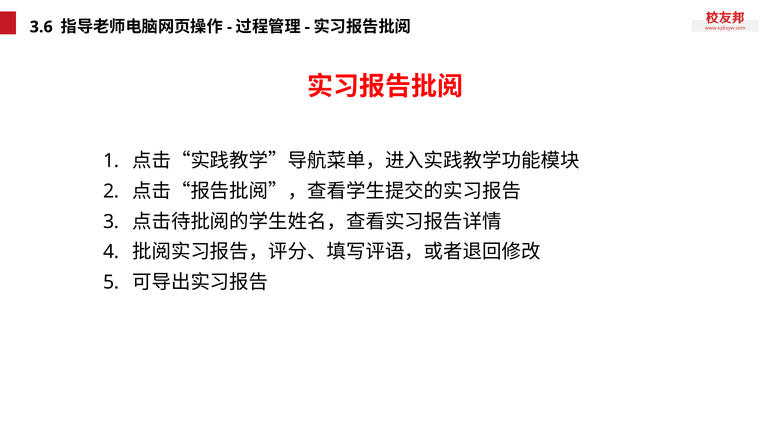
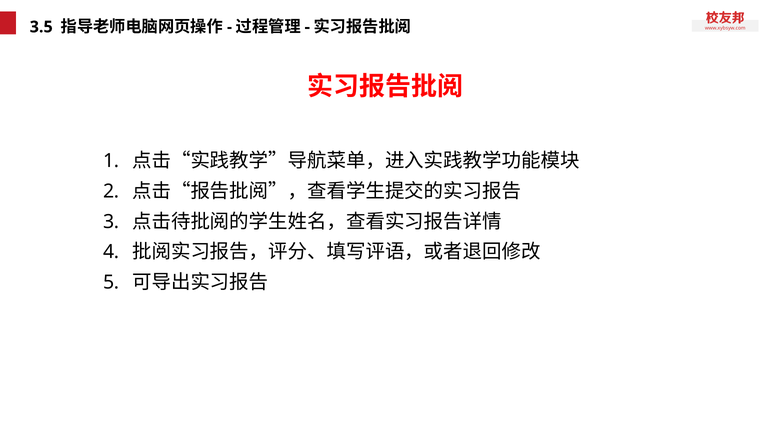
3.6: 3.6 -> 3.5
